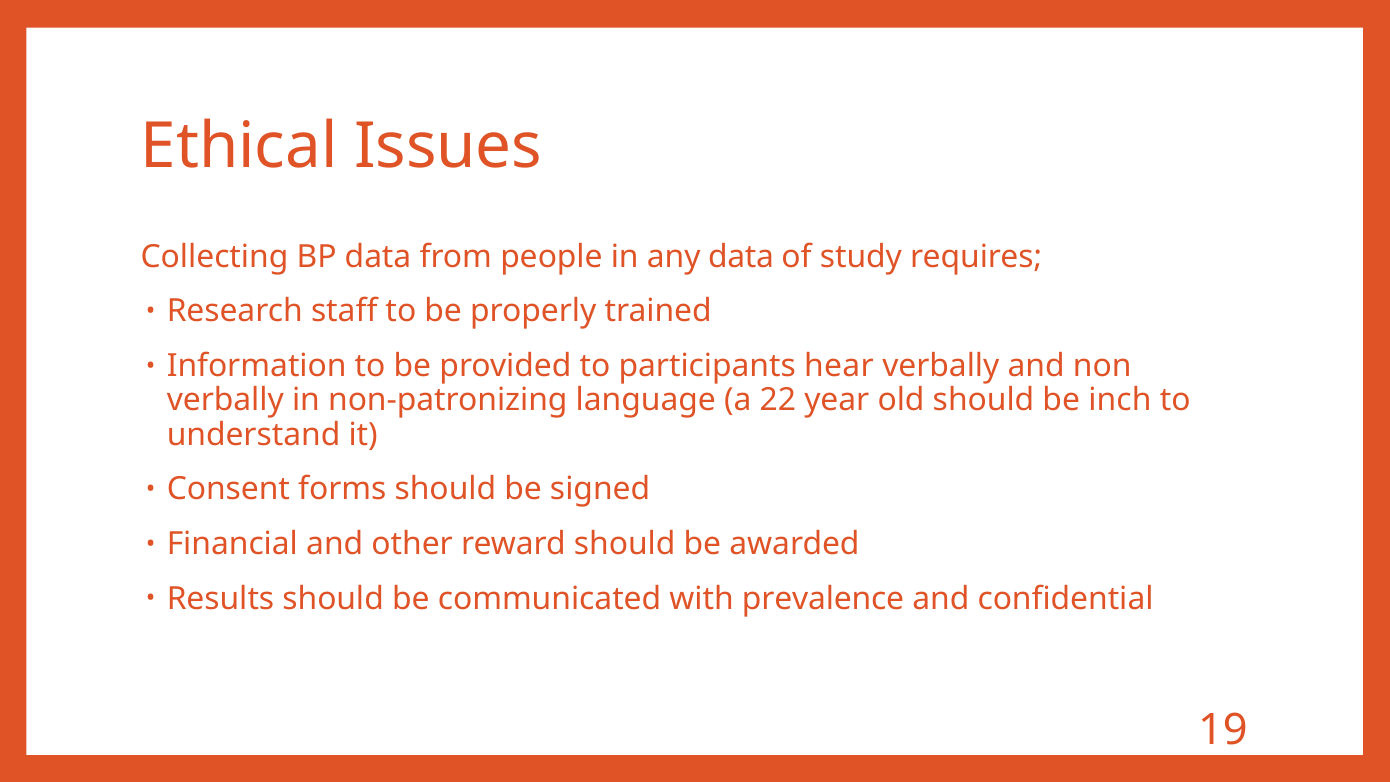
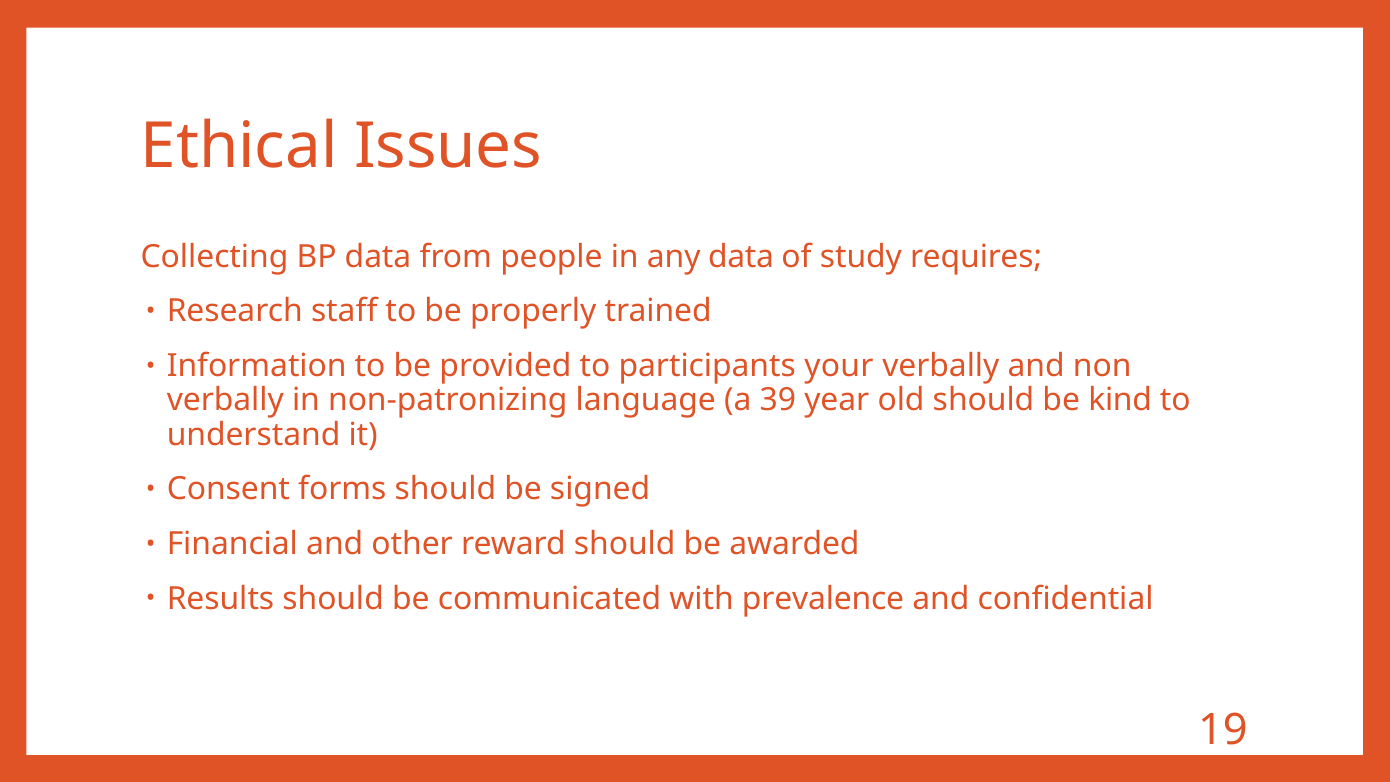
hear: hear -> your
22: 22 -> 39
inch: inch -> kind
